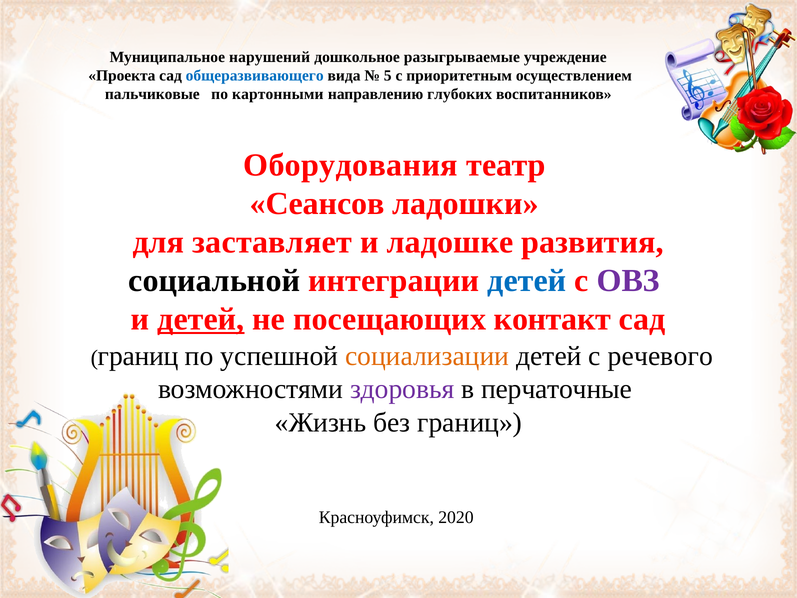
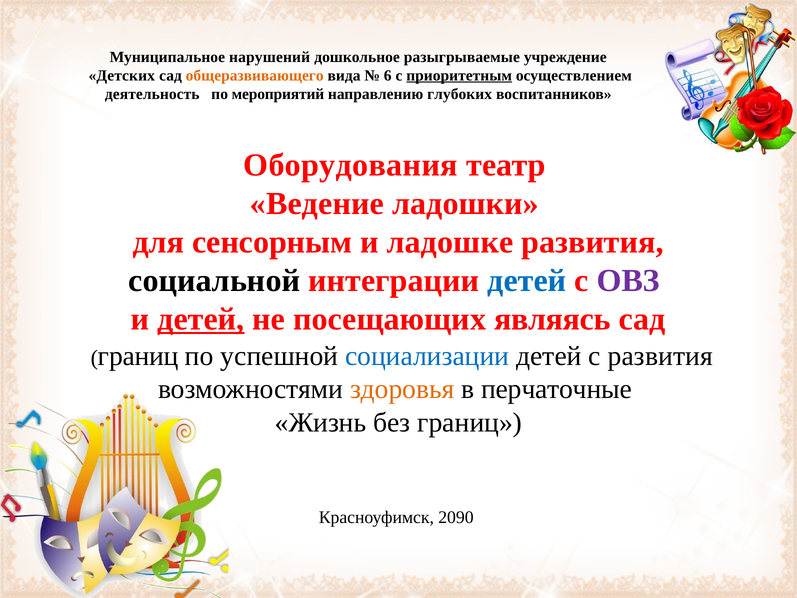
Проекта: Проекта -> Детских
общеразвивающего colour: blue -> orange
5: 5 -> 6
приоритетным underline: none -> present
пальчиковые: пальчиковые -> деятельность
картонными: картонными -> мероприятий
Сеансов: Сеансов -> Ведение
заставляет: заставляет -> сенсорным
контакт: контакт -> являясь
социализации colour: orange -> blue
с речевого: речевого -> развития
здоровья colour: purple -> orange
2020: 2020 -> 2090
